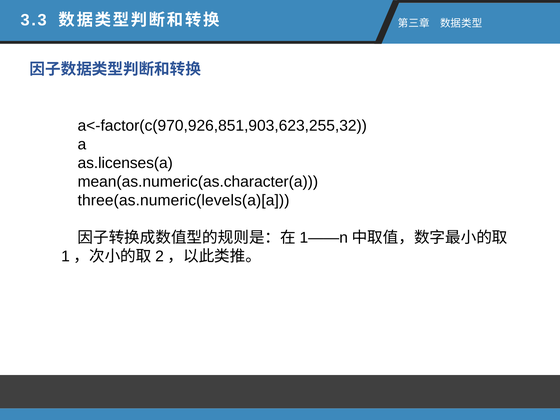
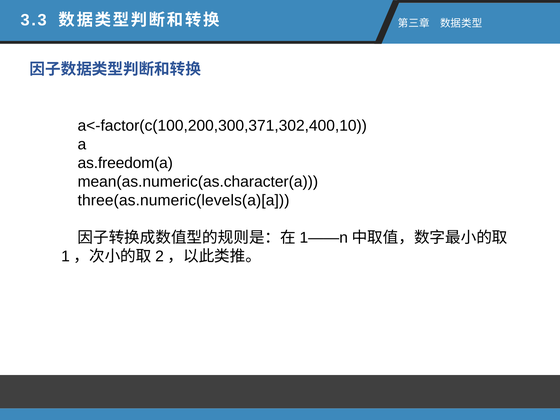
a<-factor(c(970,926,851,903,623,255,32: a<-factor(c(970,926,851,903,623,255,32 -> a<-factor(c(100,200,300,371,302,400,10
as.licenses(a: as.licenses(a -> as.freedom(a
